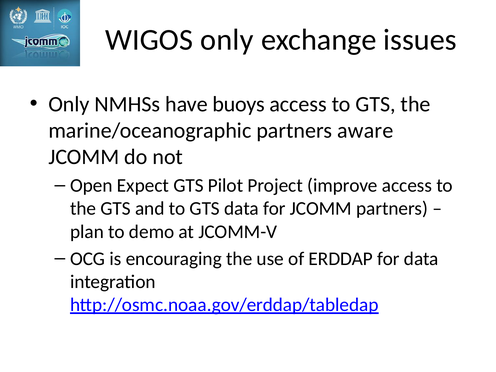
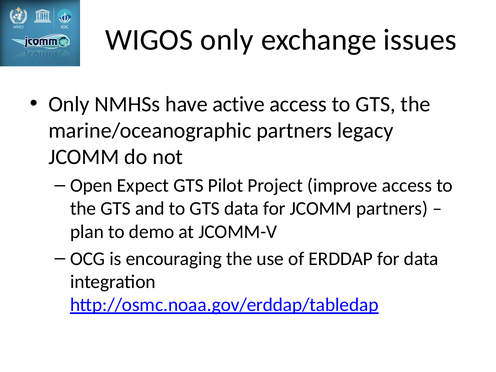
buoys: buoys -> active
aware: aware -> legacy
